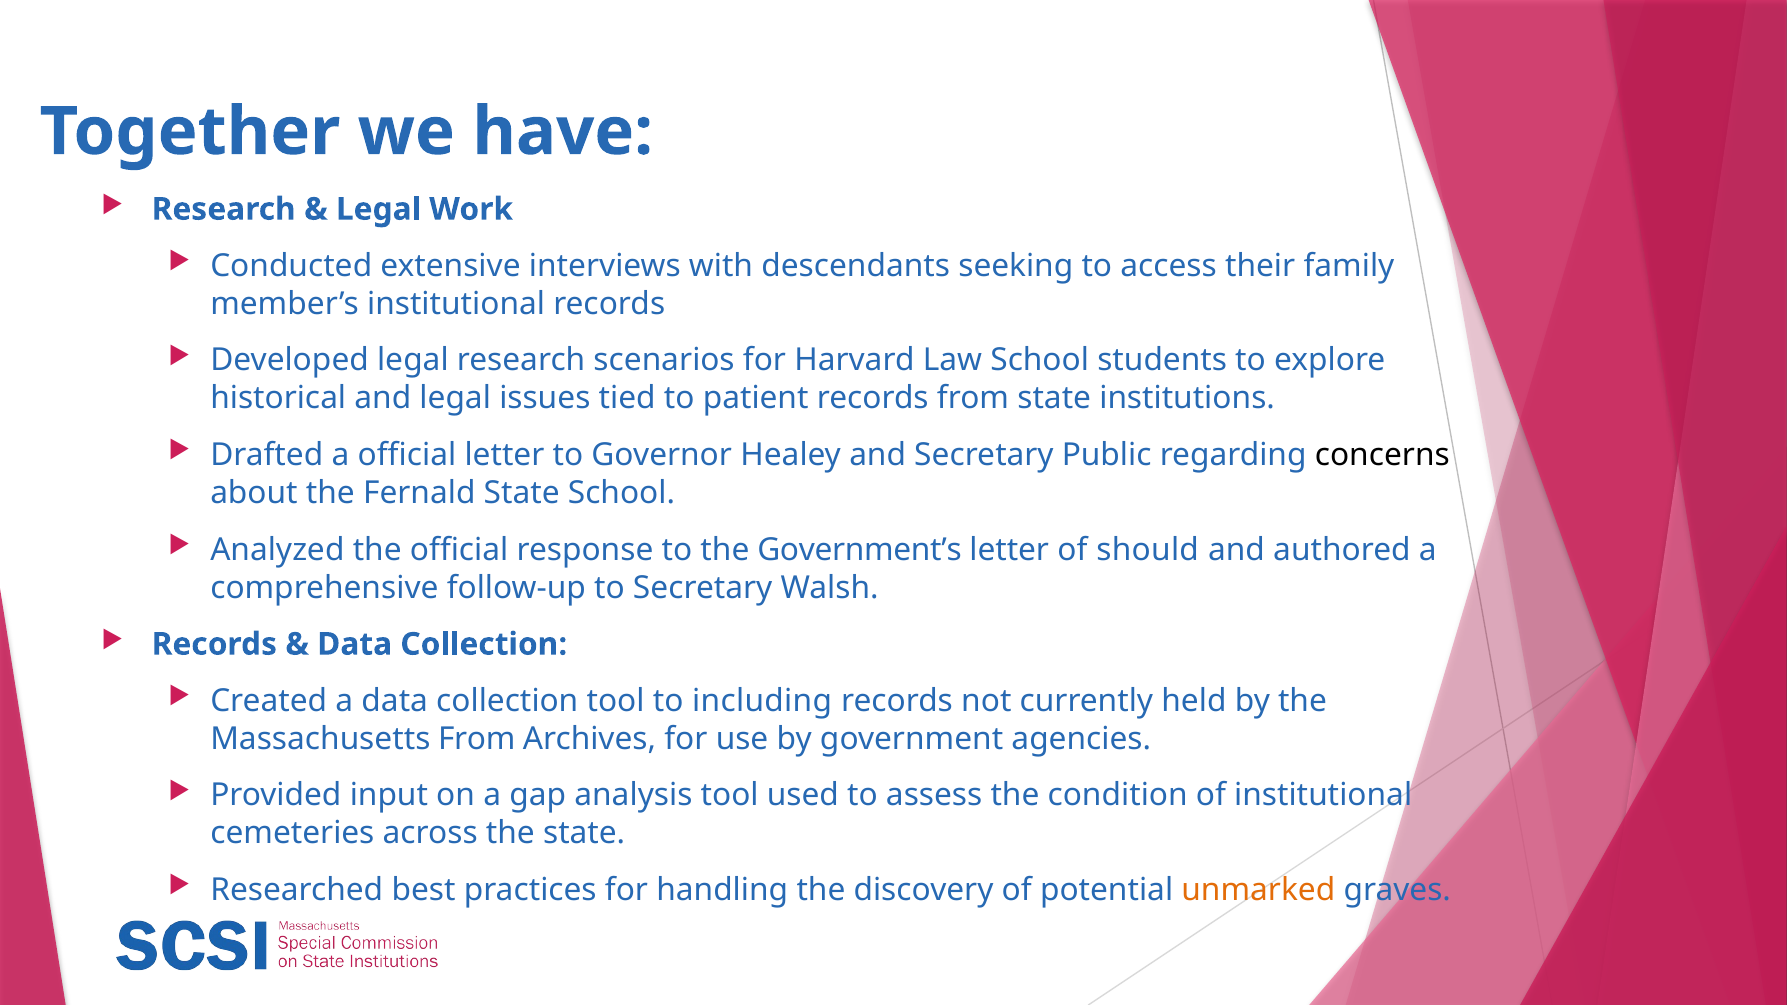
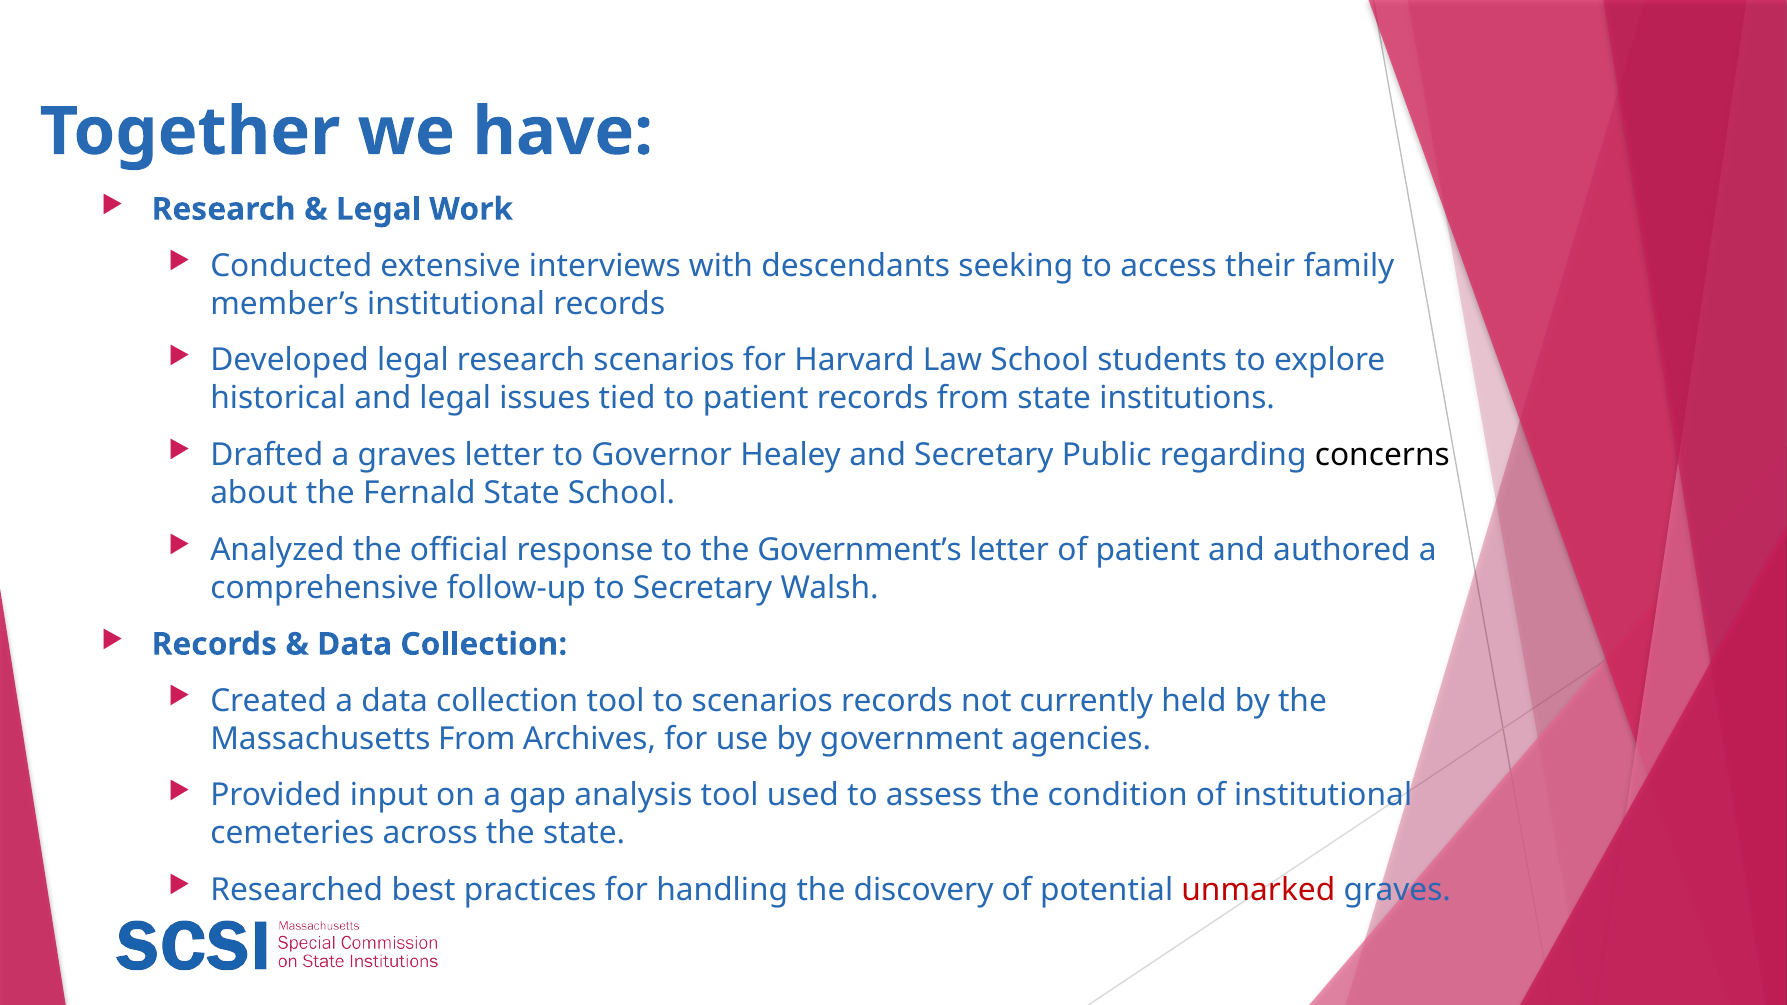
a official: official -> graves
of should: should -> patient
to including: including -> scenarios
unmarked colour: orange -> red
